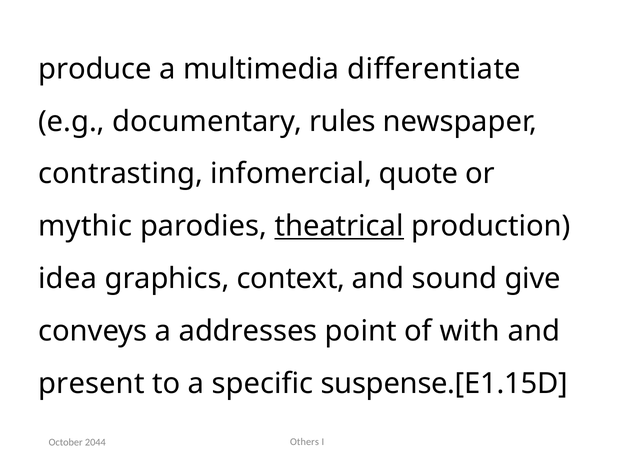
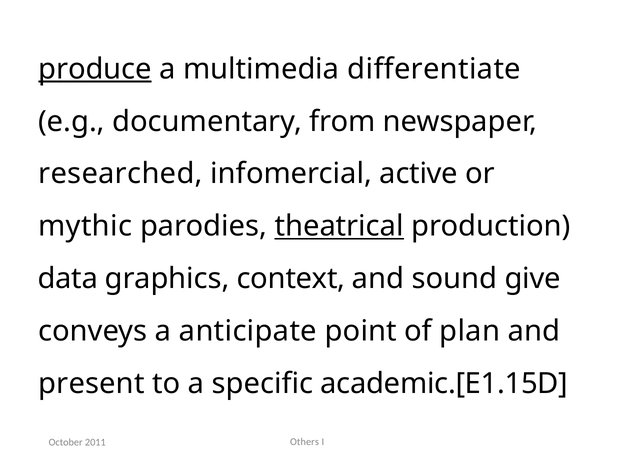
produce underline: none -> present
rules: rules -> from
contrasting: contrasting -> researched
quote: quote -> active
idea: idea -> data
addresses: addresses -> anticipate
with: with -> plan
suspense.[E1.15D: suspense.[E1.15D -> academic.[E1.15D
2044: 2044 -> 2011
